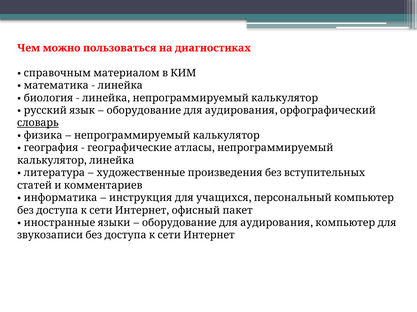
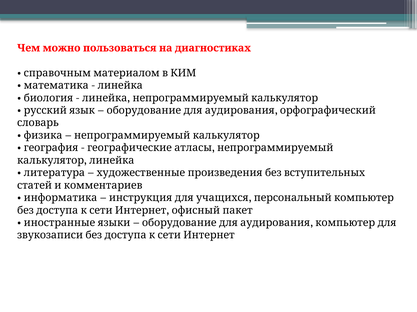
словарь underline: present -> none
